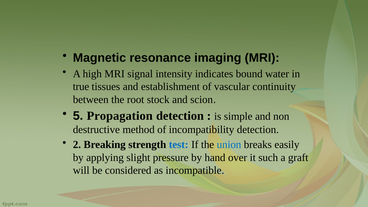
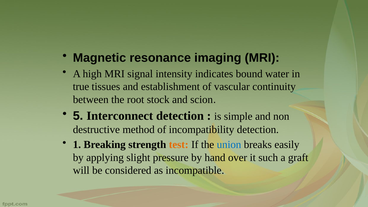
Propagation: Propagation -> Interconnect
2: 2 -> 1
test colour: blue -> orange
